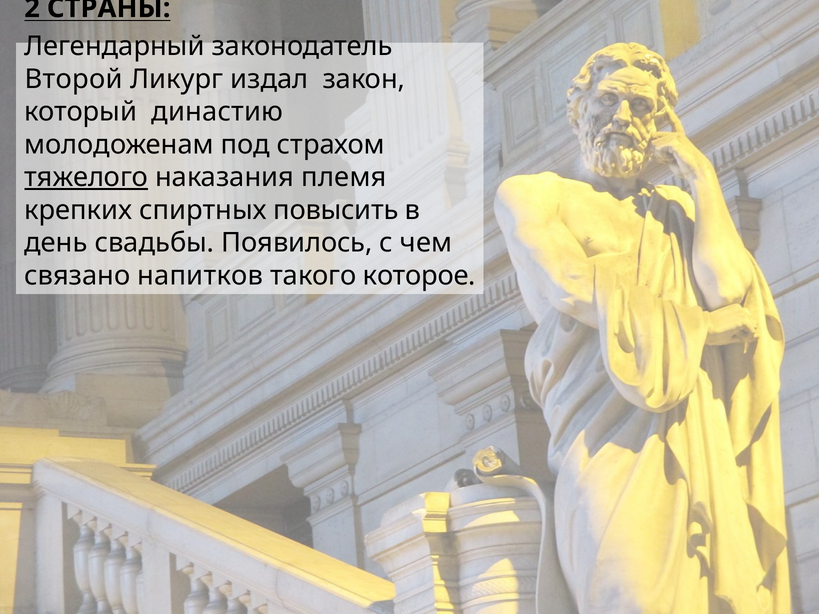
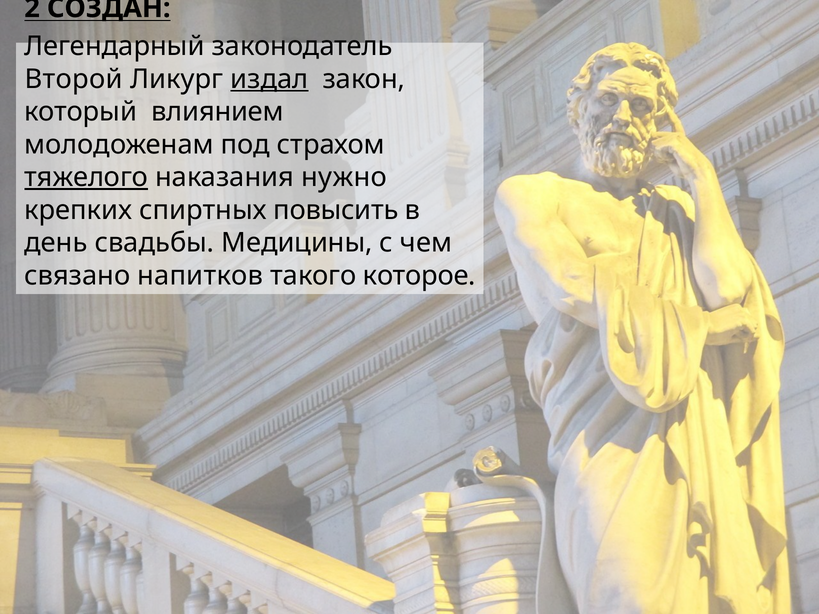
СТРАНЫ: СТРАНЫ -> СОЗДАН
издал underline: none -> present
династию: династию -> влиянием
племя: племя -> нужно
Появилось: Появилось -> Медицины
